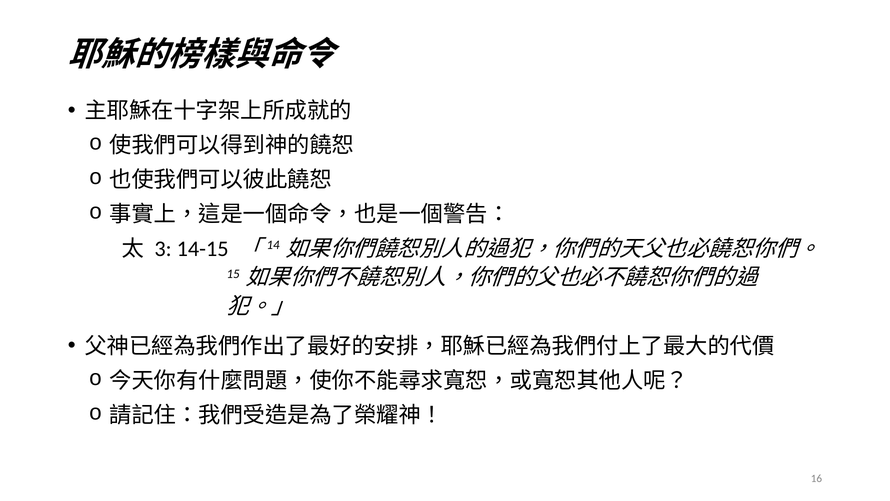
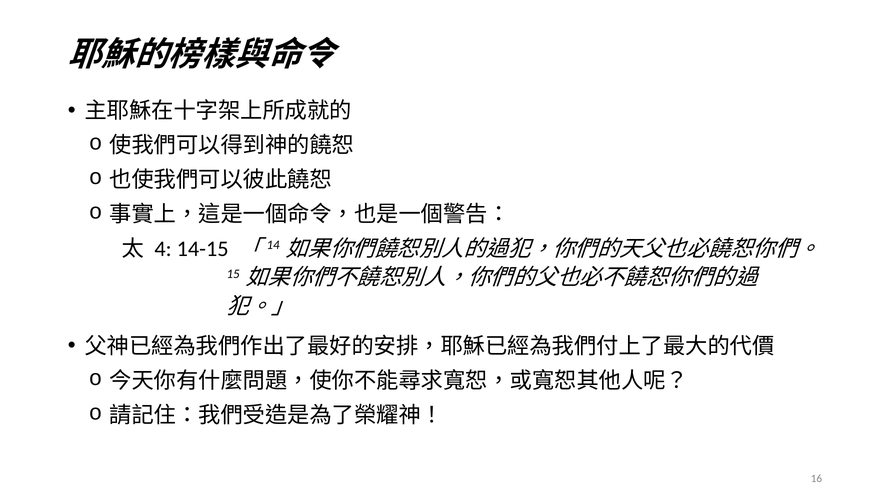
3: 3 -> 4
